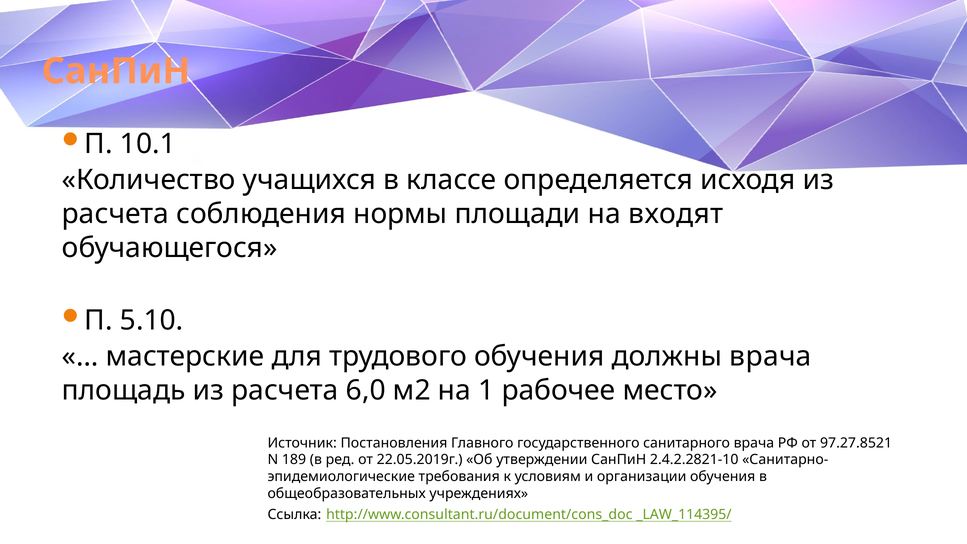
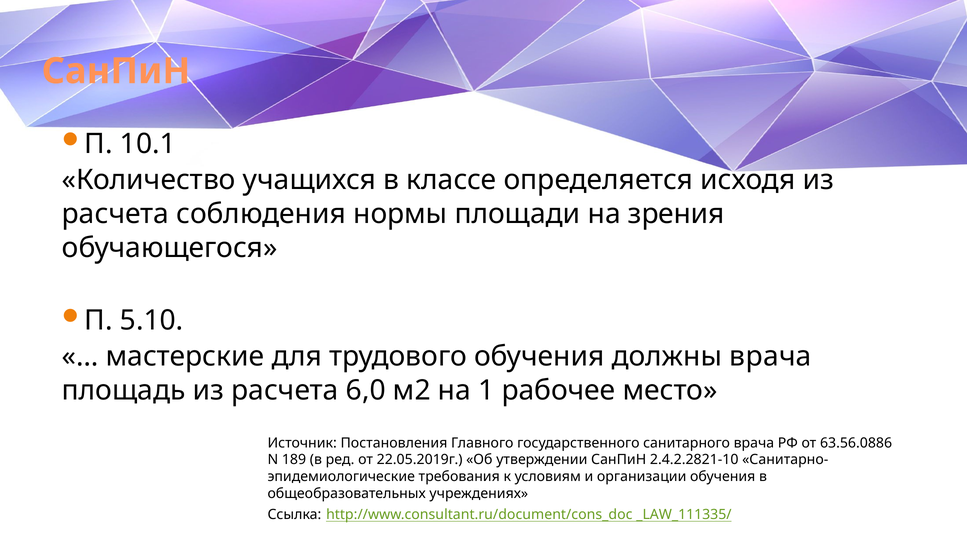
входят: входят -> зрения
97.27.8521: 97.27.8521 -> 63.56.0886
_LAW_114395/: _LAW_114395/ -> _LAW_111335/
